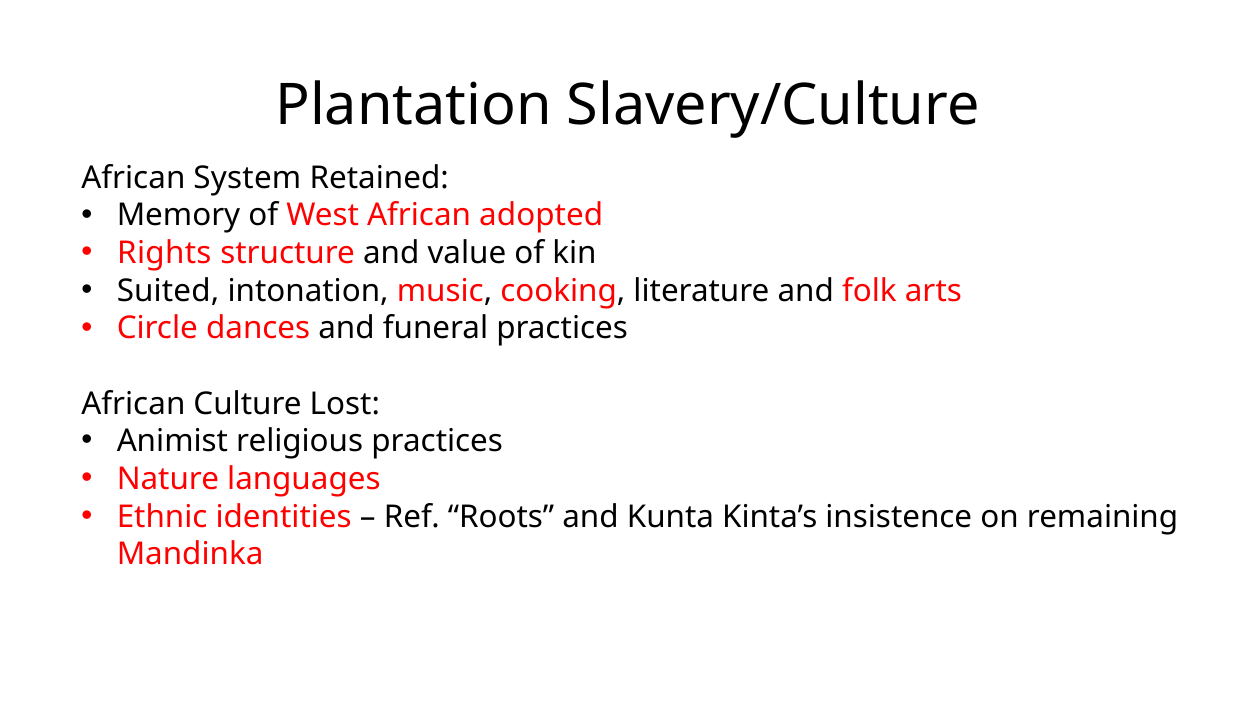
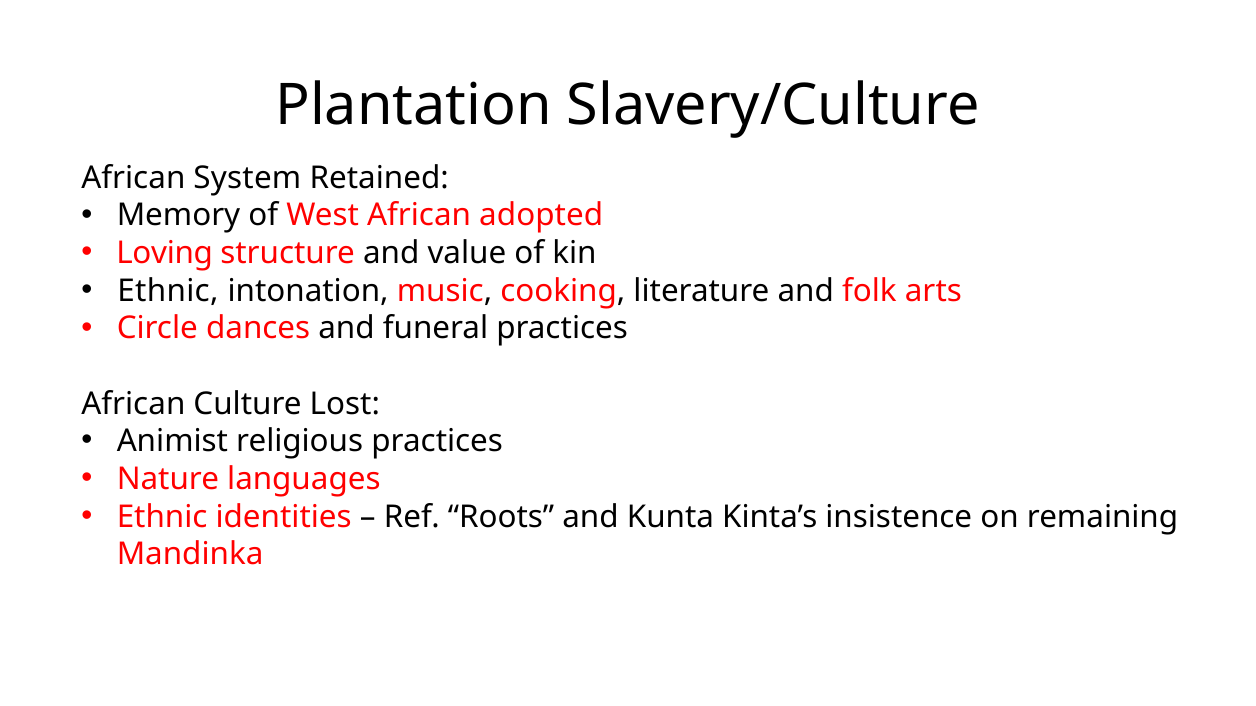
Rights: Rights -> Loving
Suited at (168, 291): Suited -> Ethnic
